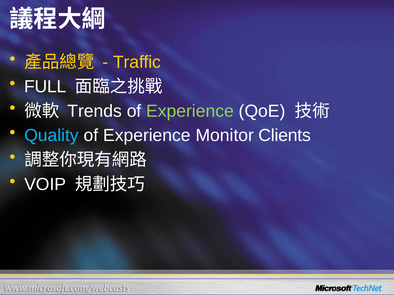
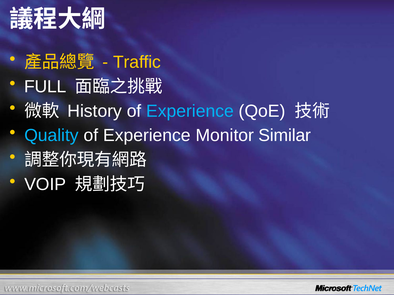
Trends: Trends -> History
Experience at (190, 111) colour: light green -> light blue
Clients: Clients -> Similar
